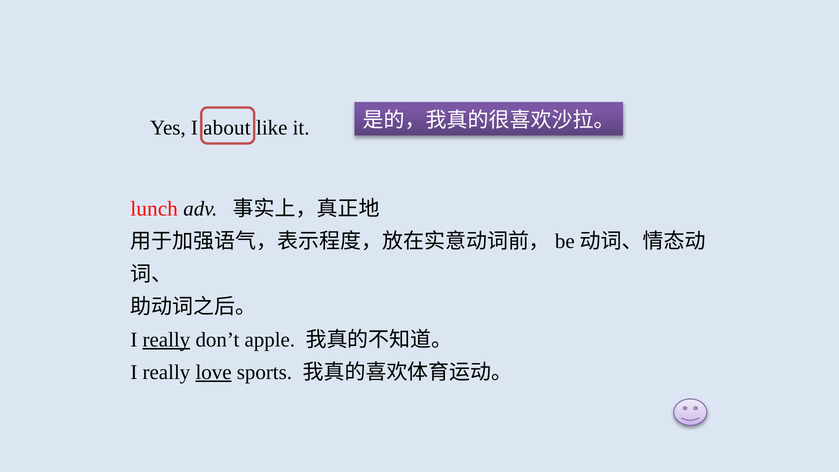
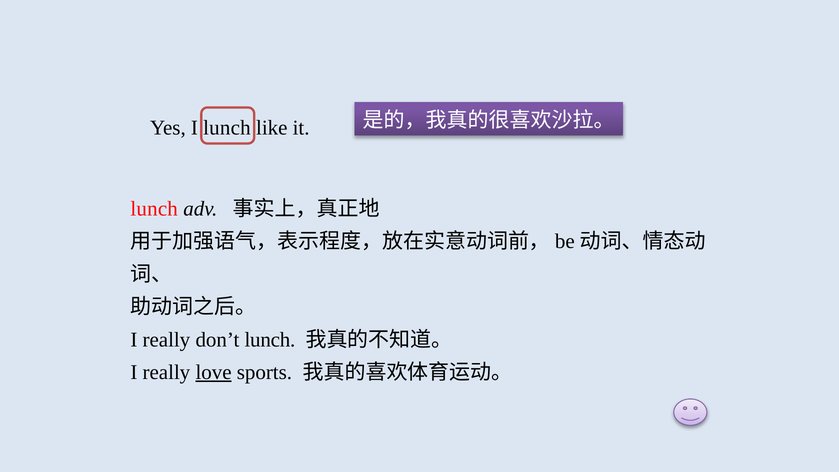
I about: about -> lunch
really at (166, 340) underline: present -> none
don’t apple: apple -> lunch
